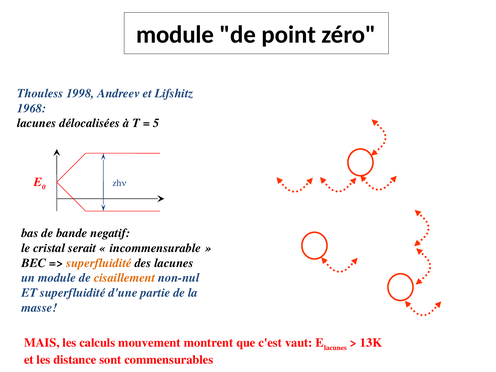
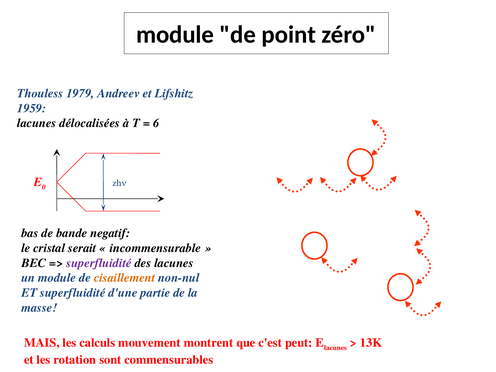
1998: 1998 -> 1979
1968: 1968 -> 1959
5: 5 -> 6
superfluidité at (99, 263) colour: orange -> purple
vaut: vaut -> peut
distance: distance -> rotation
